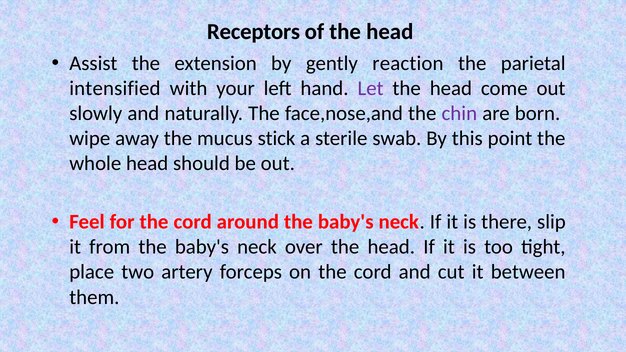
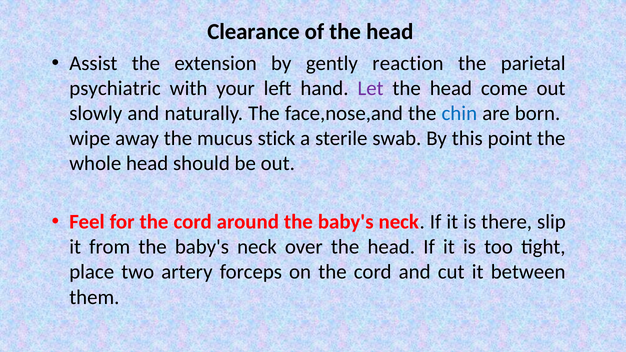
Receptors: Receptors -> Clearance
intensified: intensified -> psychiatric
chin colour: purple -> blue
